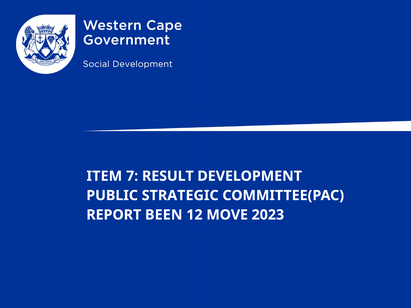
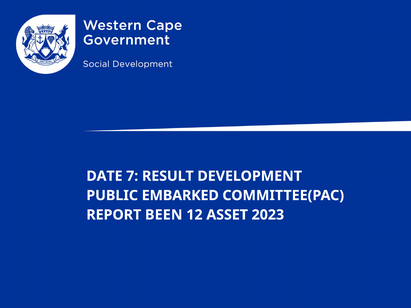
ITEM: ITEM -> DATE
STRATEGIC: STRATEGIC -> EMBARKED
MOVE: MOVE -> ASSET
